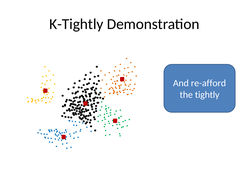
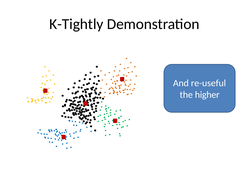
re-afford: re-afford -> re-useful
tightly: tightly -> higher
